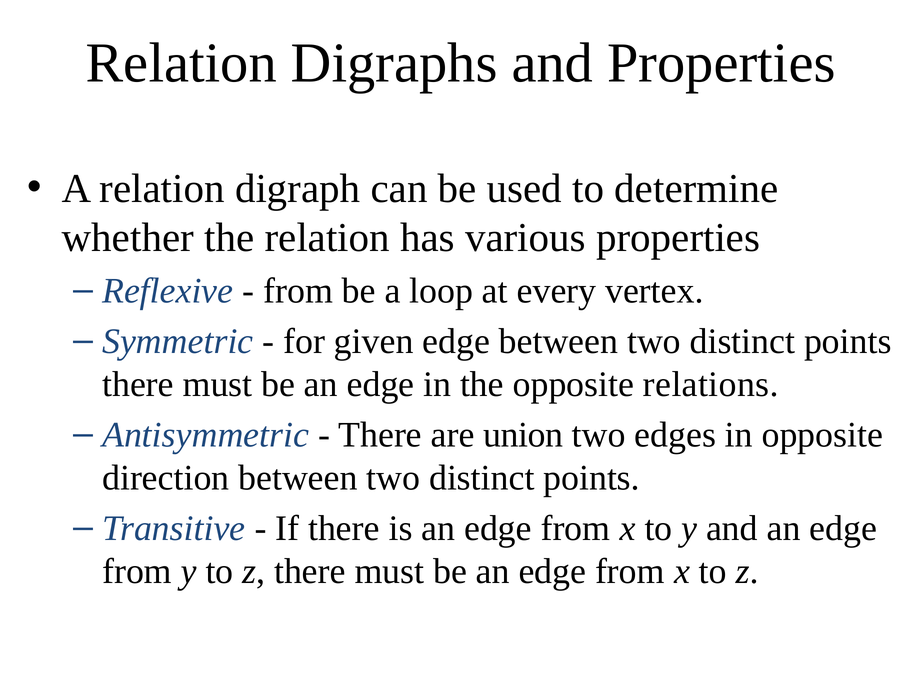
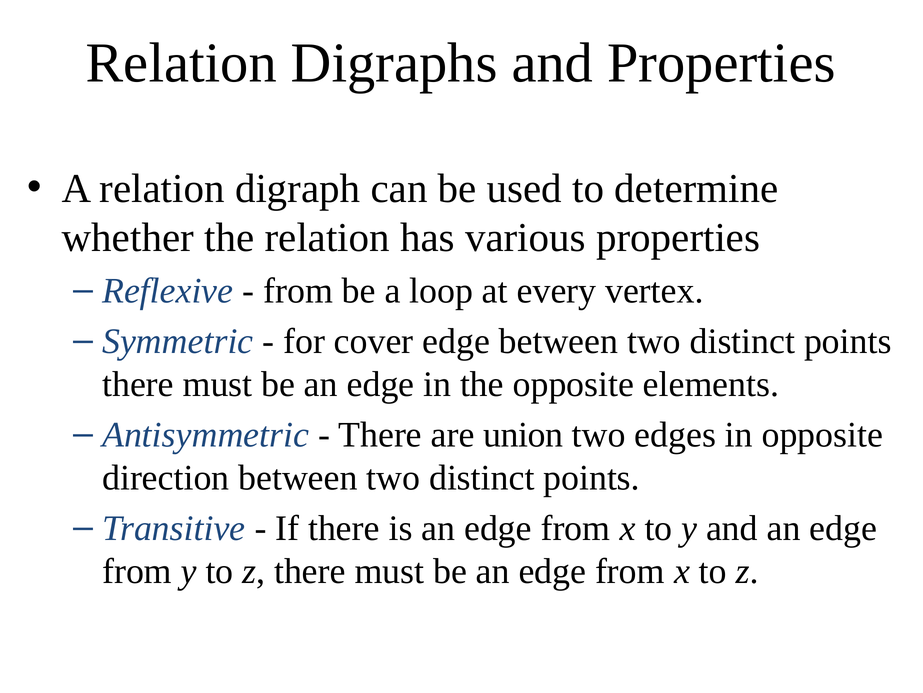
given: given -> cover
relations: relations -> elements
